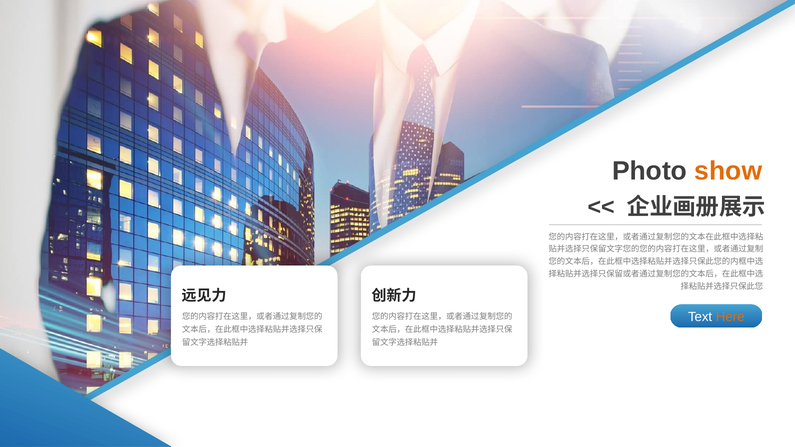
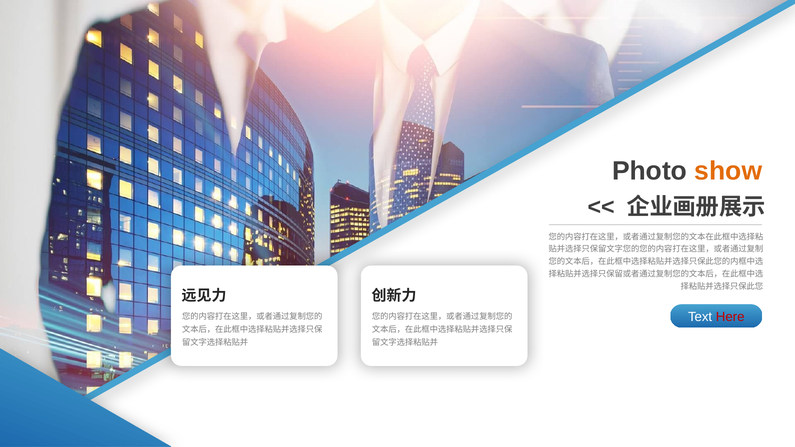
Here colour: orange -> red
